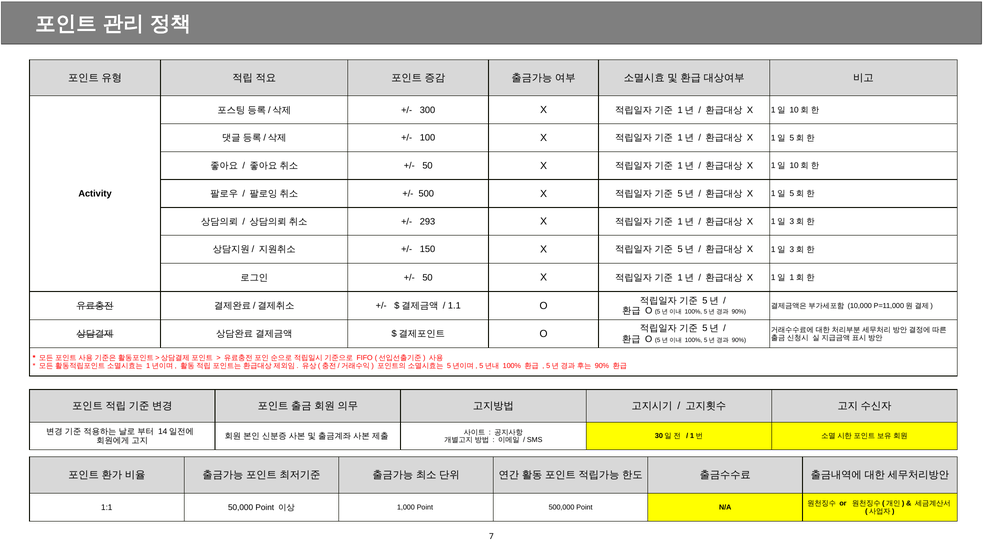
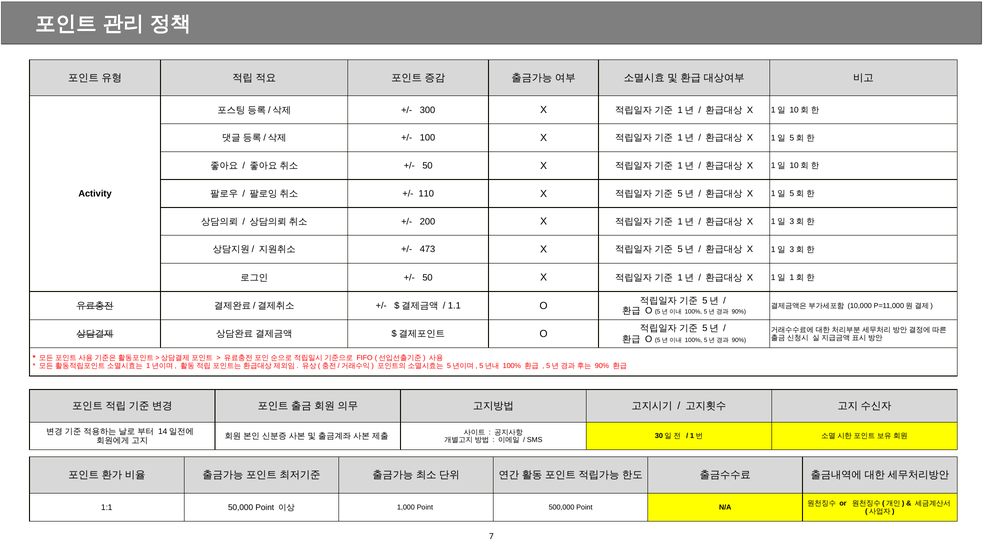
500: 500 -> 110
293: 293 -> 200
150: 150 -> 473
